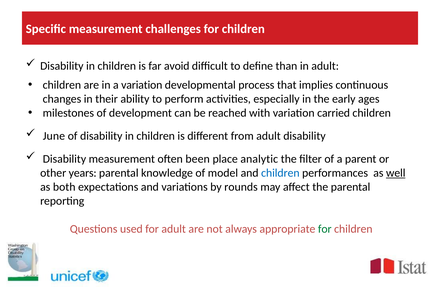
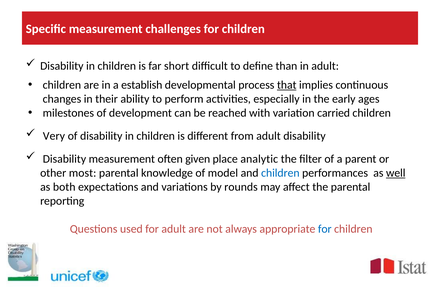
avoid: avoid -> short
a variation: variation -> establish
that underline: none -> present
June: June -> Very
been: been -> given
years: years -> most
for at (325, 229) colour: green -> blue
